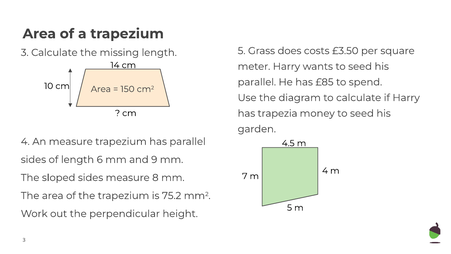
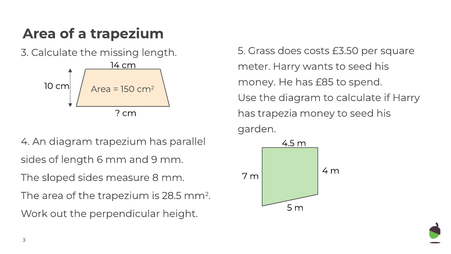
parallel at (257, 82): parallel -> money
An measure: measure -> diagram
75.2: 75.2 -> 28.5
